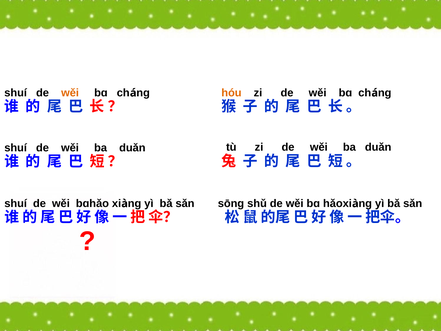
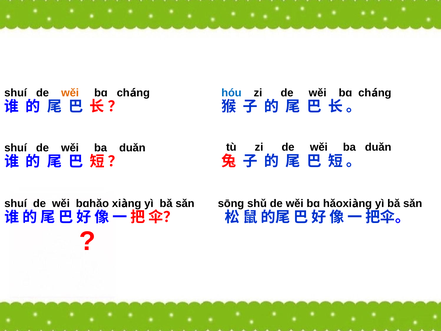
hóu colour: orange -> blue
